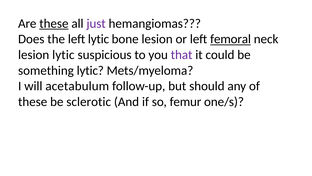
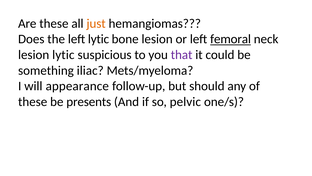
these at (54, 23) underline: present -> none
just colour: purple -> orange
something lytic: lytic -> iliac
acetabulum: acetabulum -> appearance
sclerotic: sclerotic -> presents
femur: femur -> pelvic
